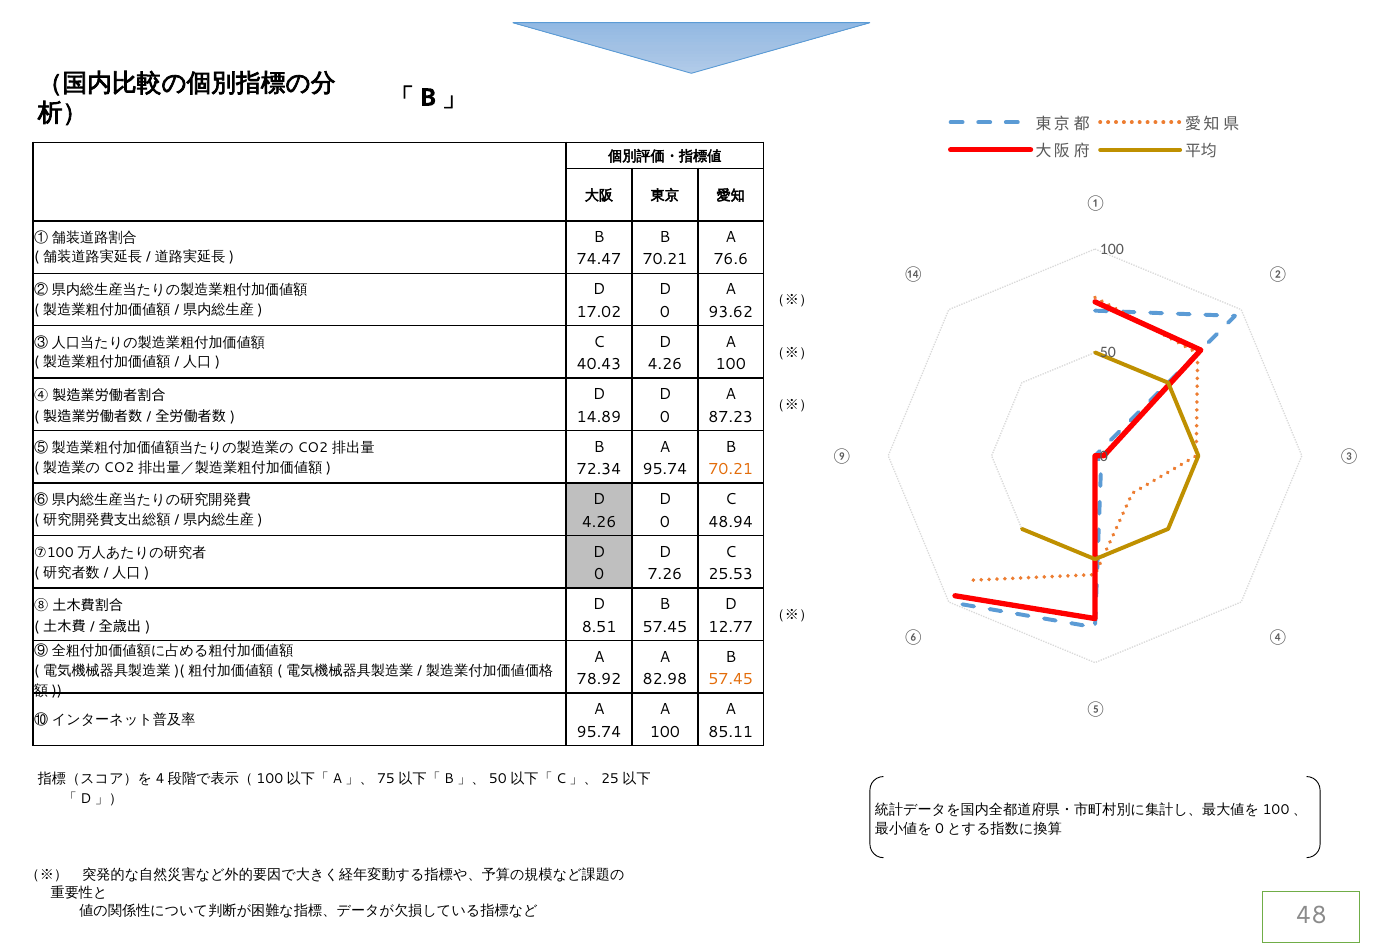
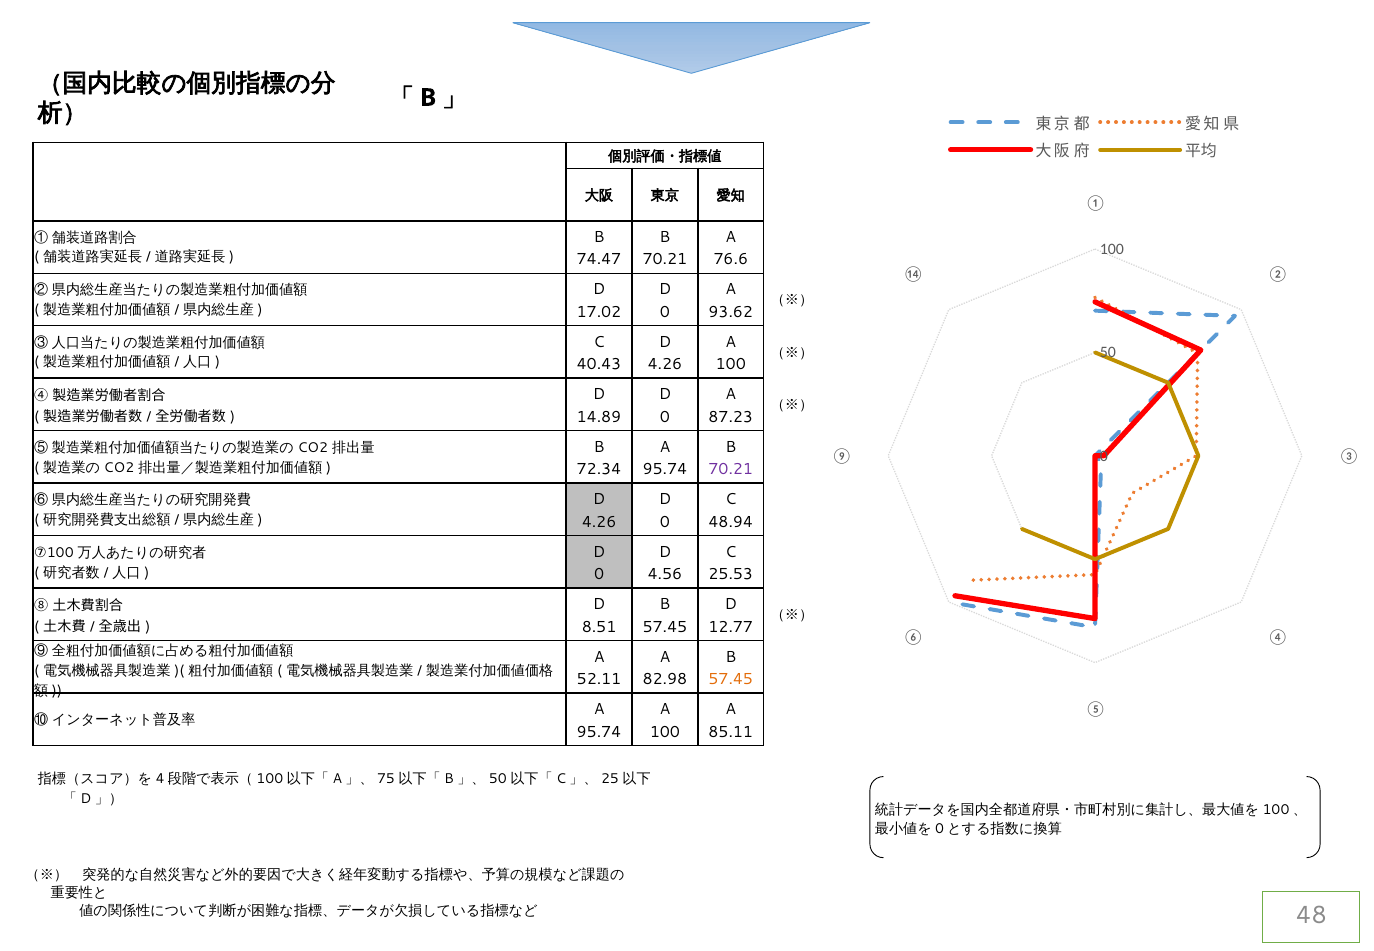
70.21 at (731, 470) colour: orange -> purple
7.26: 7.26 -> 4.56
78.92: 78.92 -> 52.11
